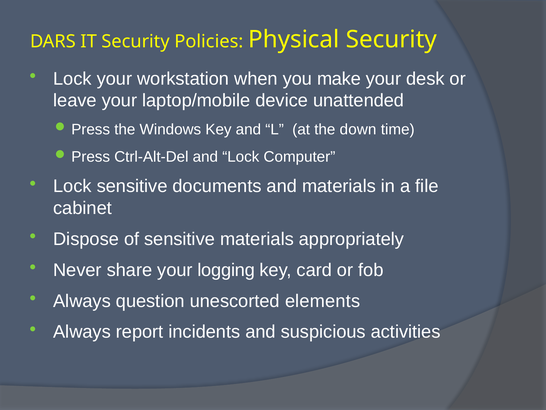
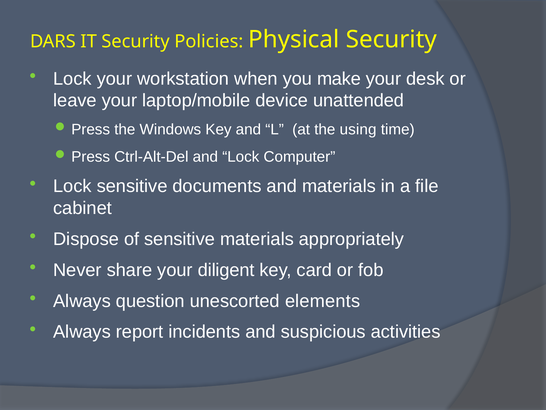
down: down -> using
logging: logging -> diligent
